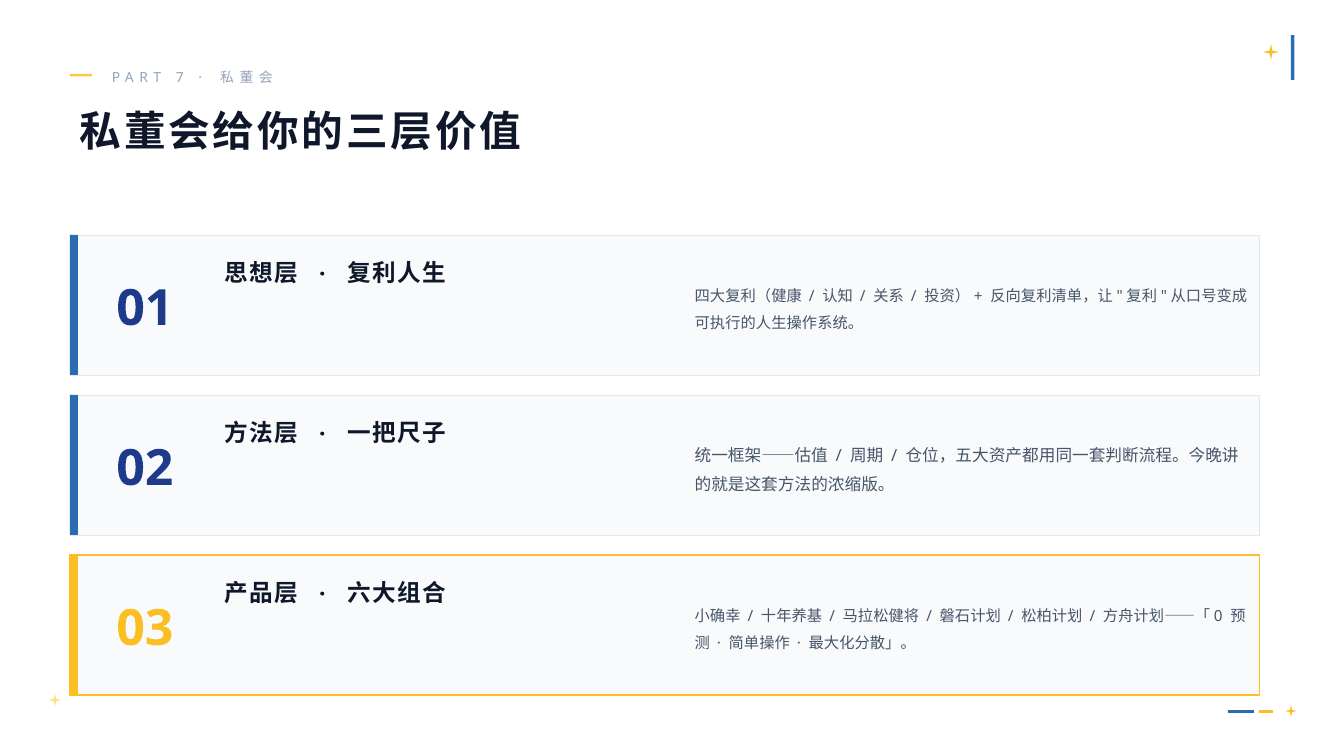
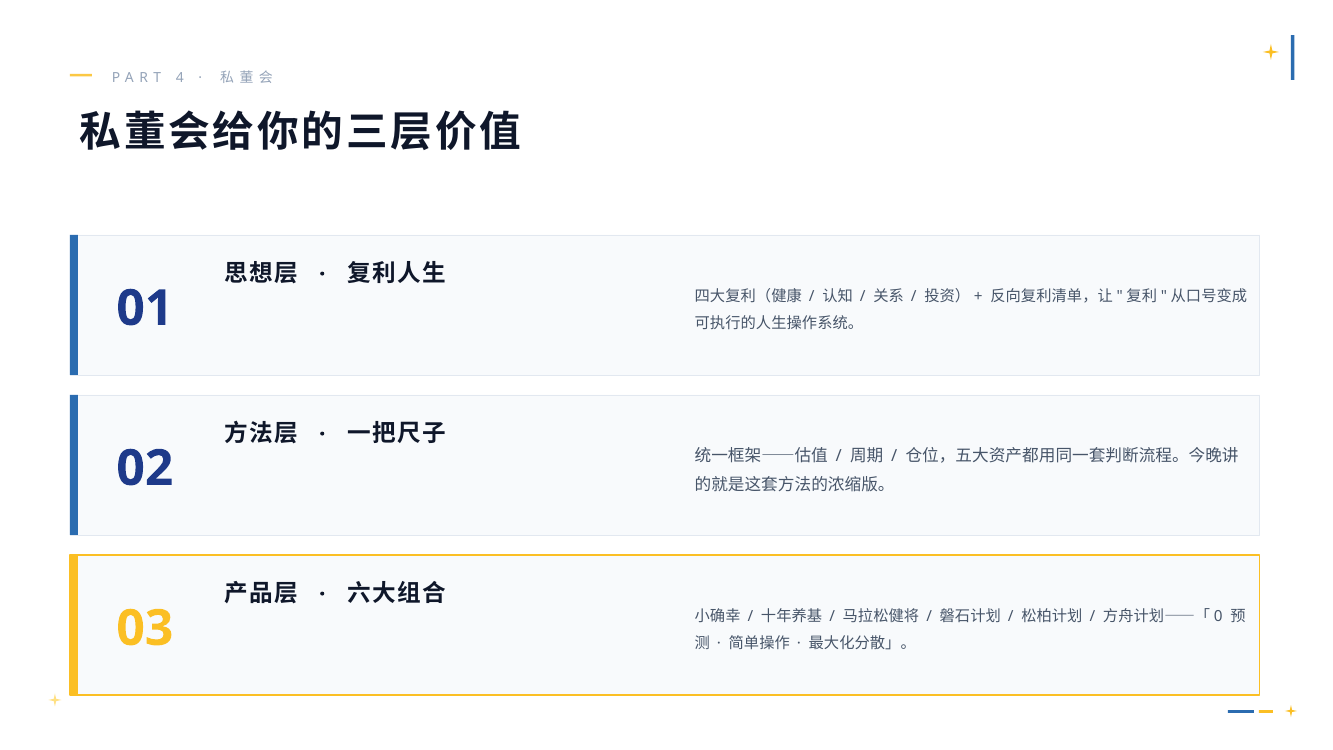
7: 7 -> 4
